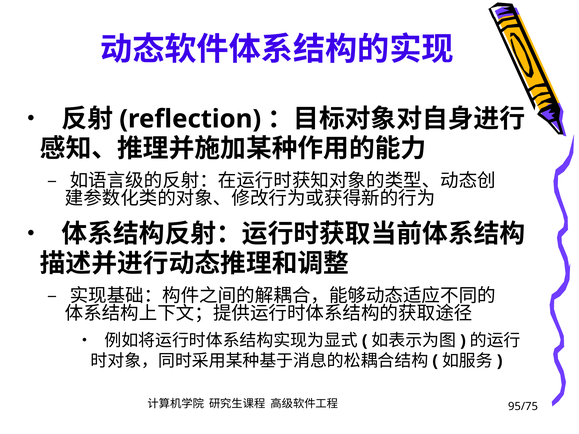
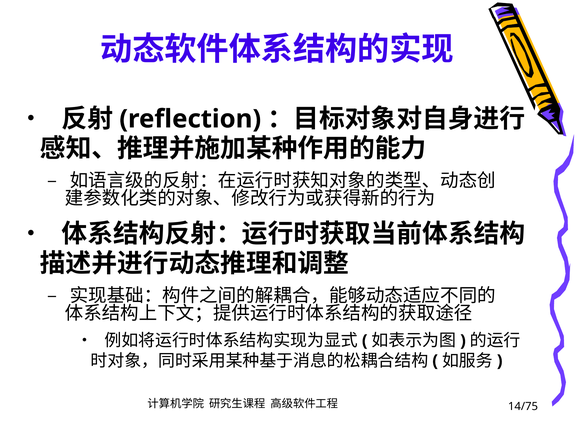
95/75: 95/75 -> 14/75
